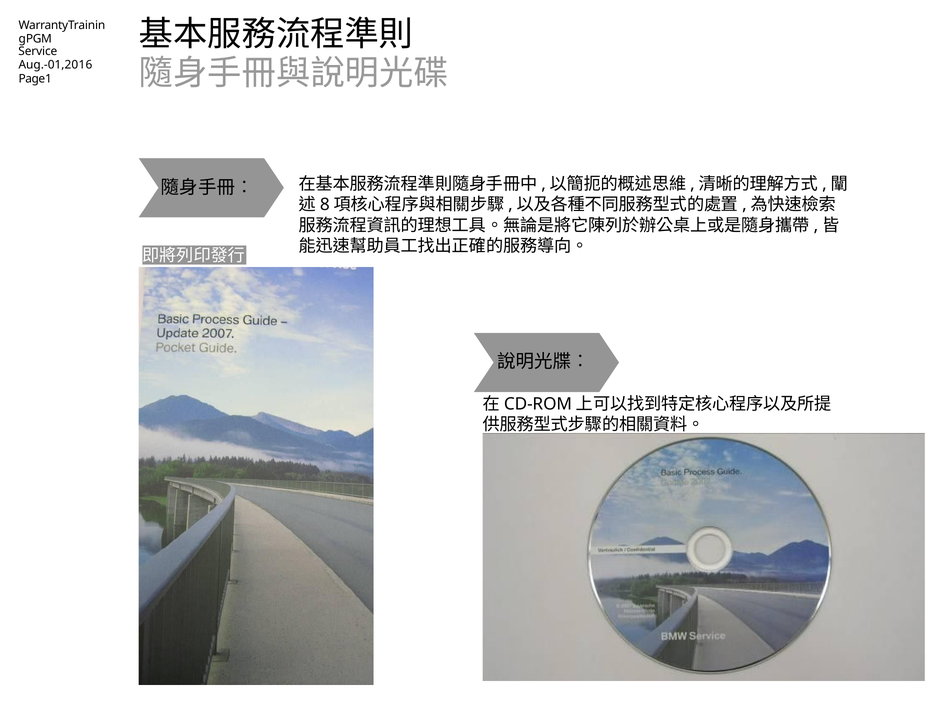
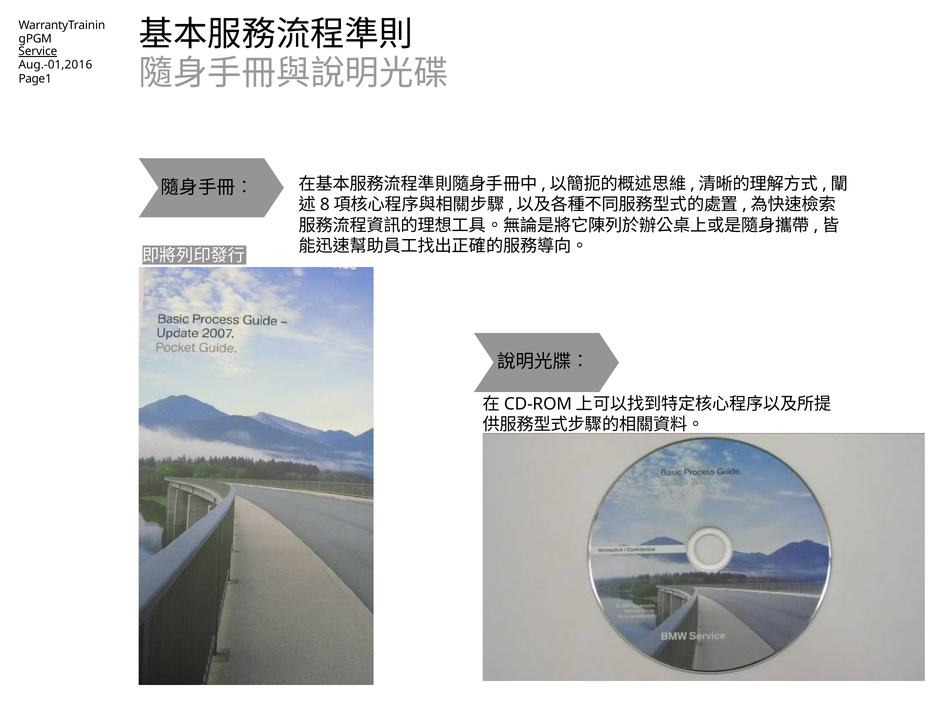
Service underline: none -> present
